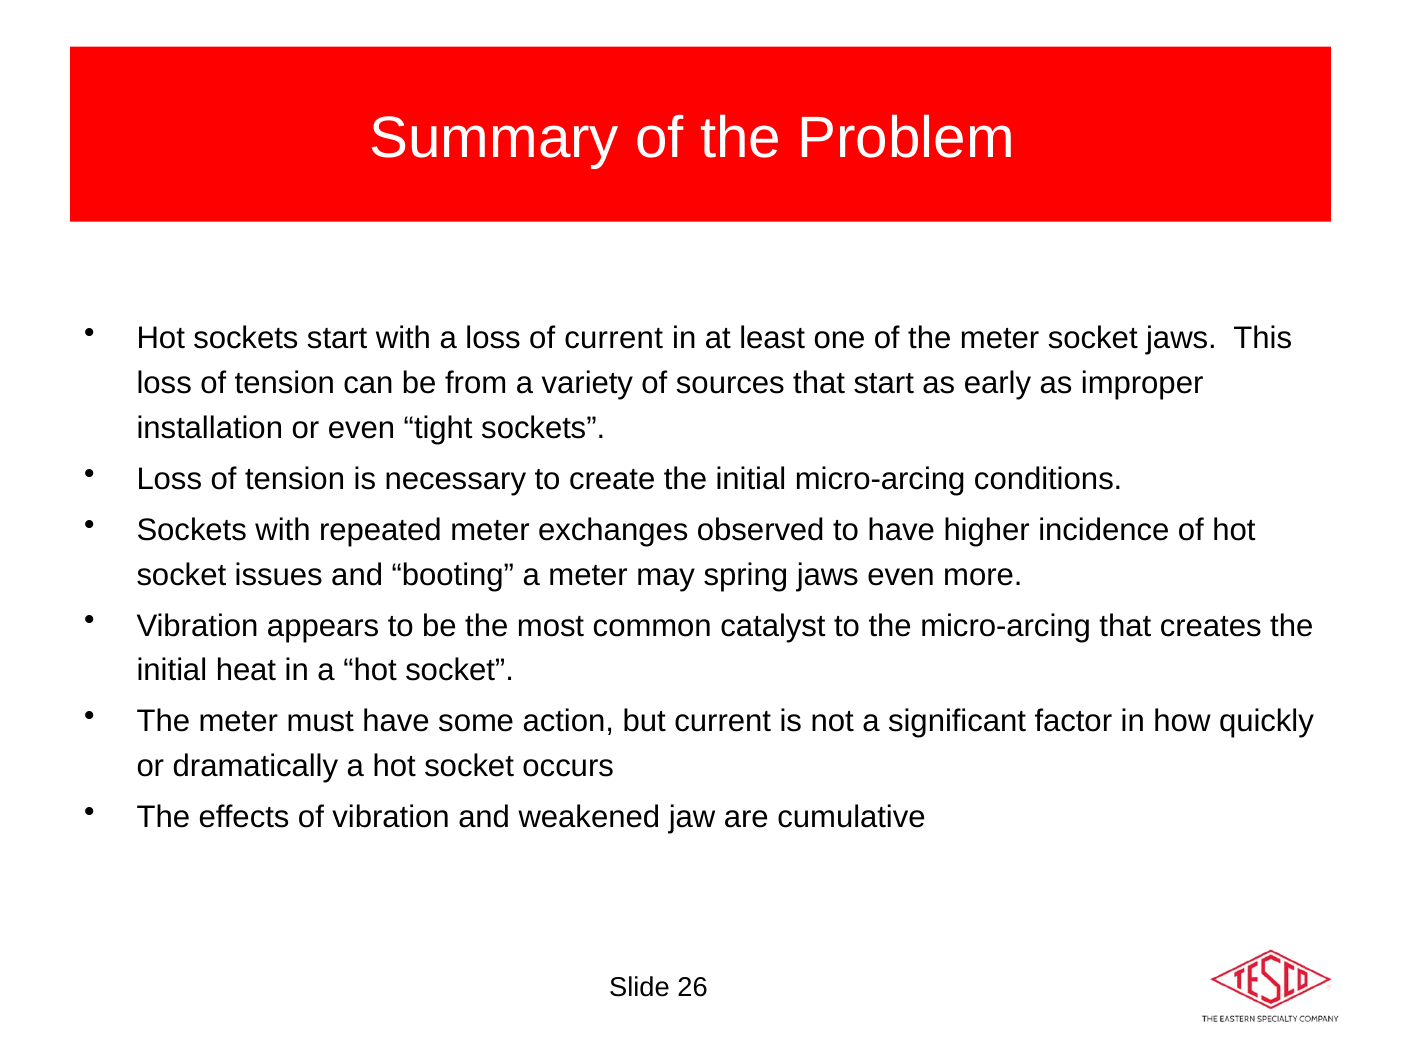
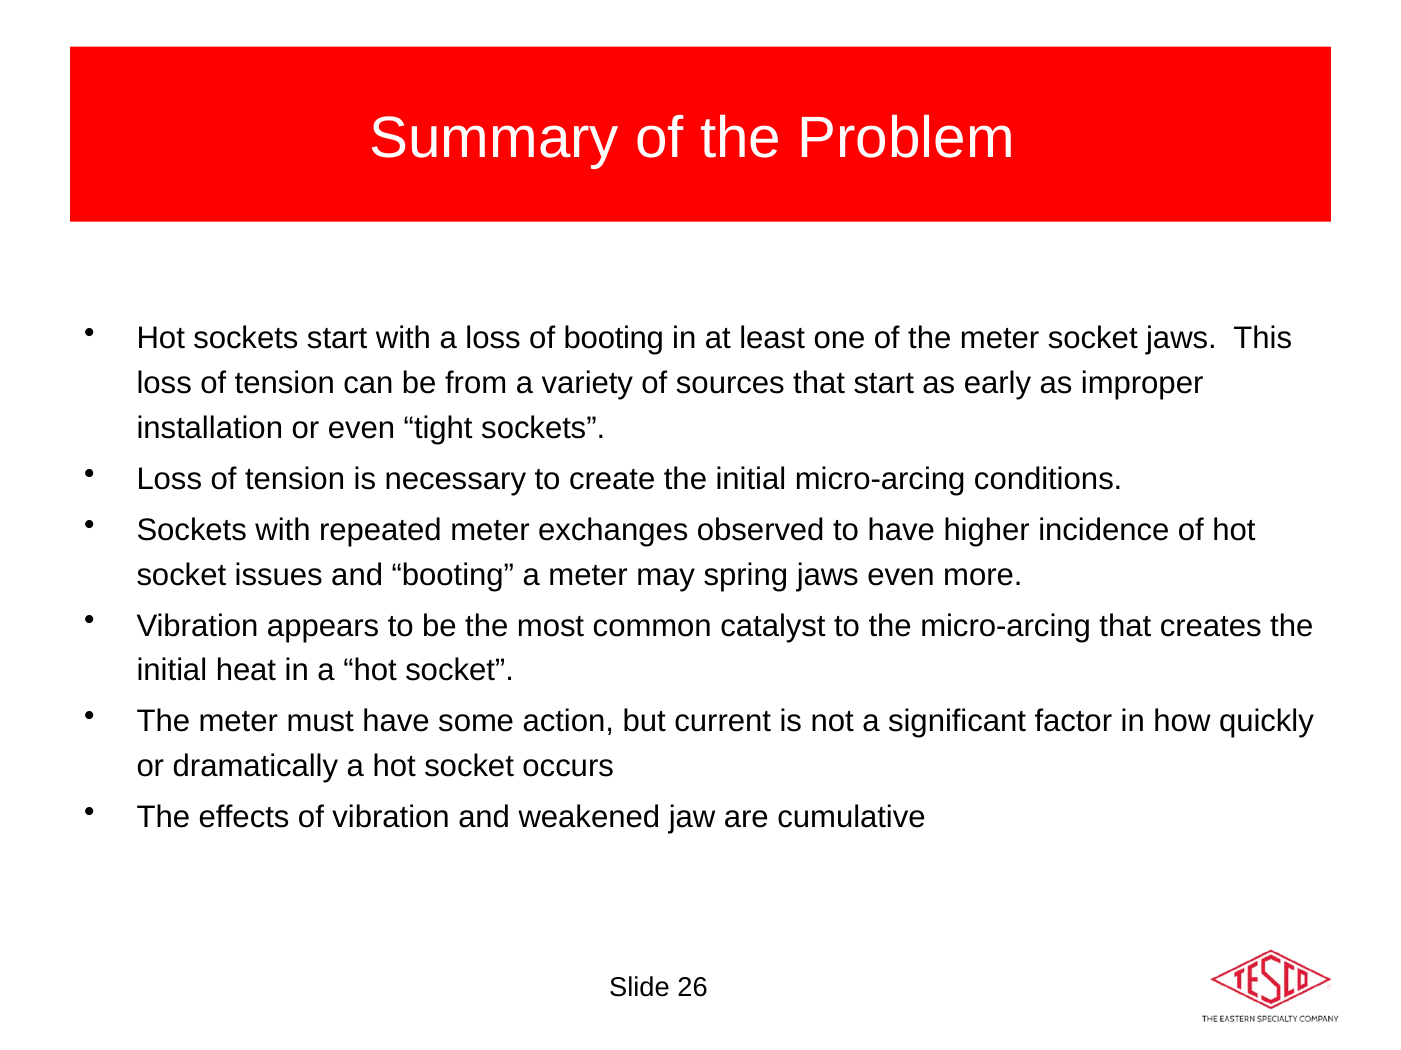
of current: current -> booting
